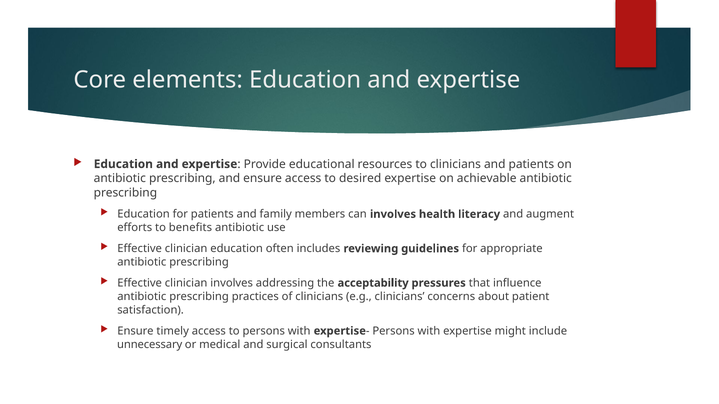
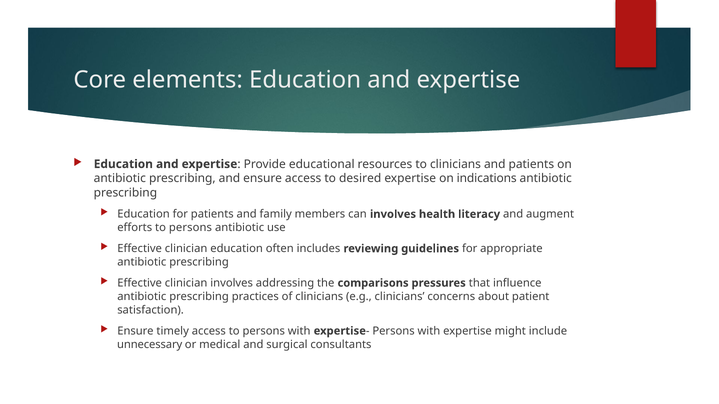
achievable: achievable -> indications
efforts to benefits: benefits -> persons
acceptability: acceptability -> comparisons
